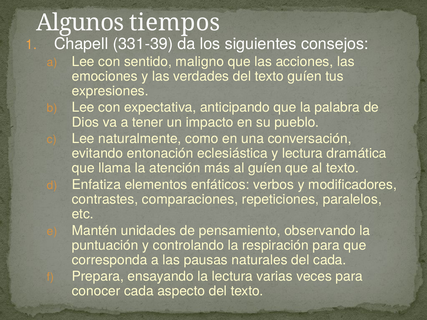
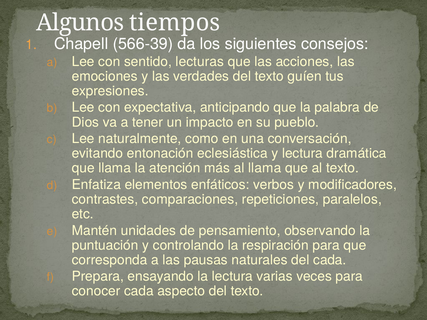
331-39: 331-39 -> 566-39
maligno: maligno -> lecturas
al guíen: guíen -> llama
